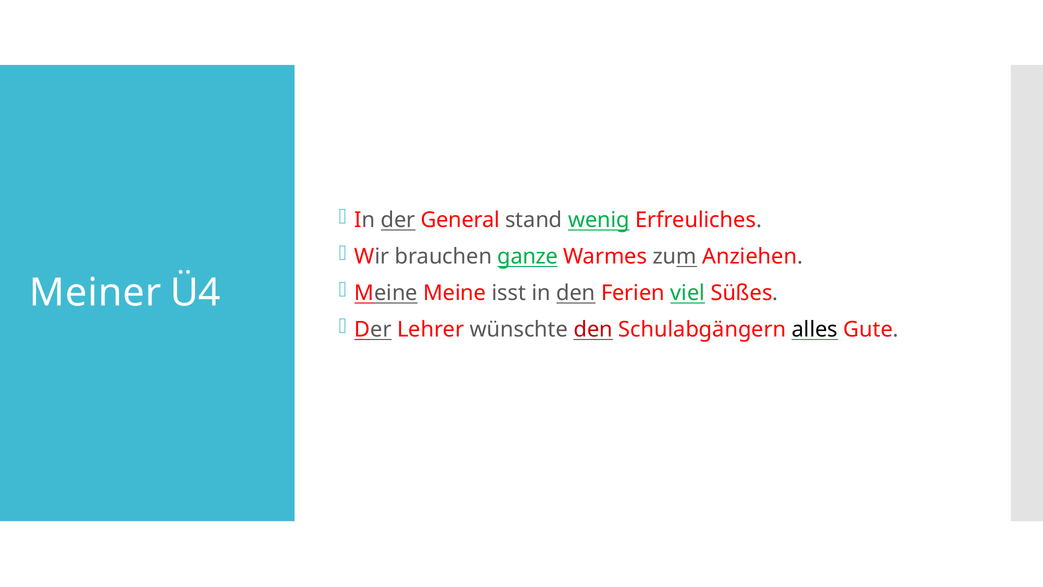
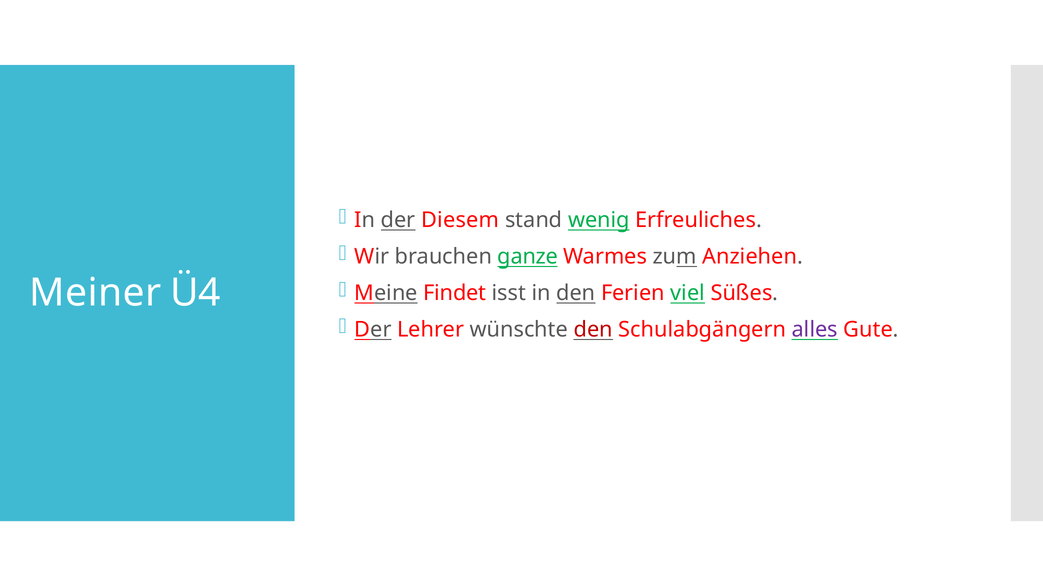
General: General -> Diesem
Meine Meine: Meine -> Findet
alles colour: black -> purple
